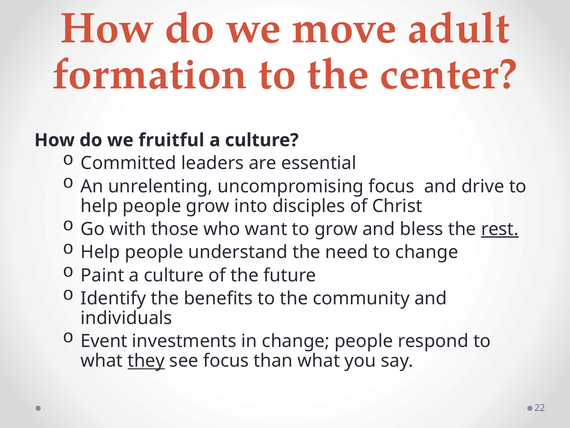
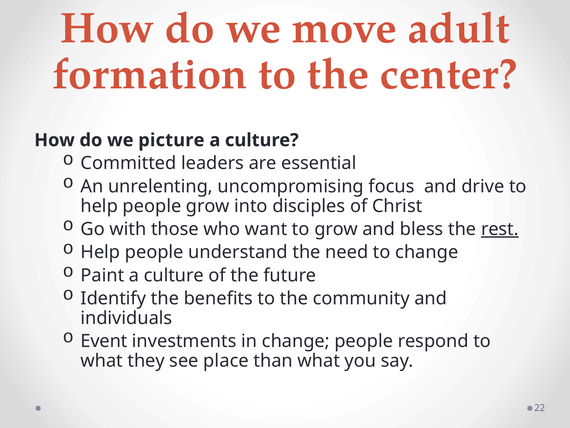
fruitful: fruitful -> picture
they underline: present -> none
see focus: focus -> place
